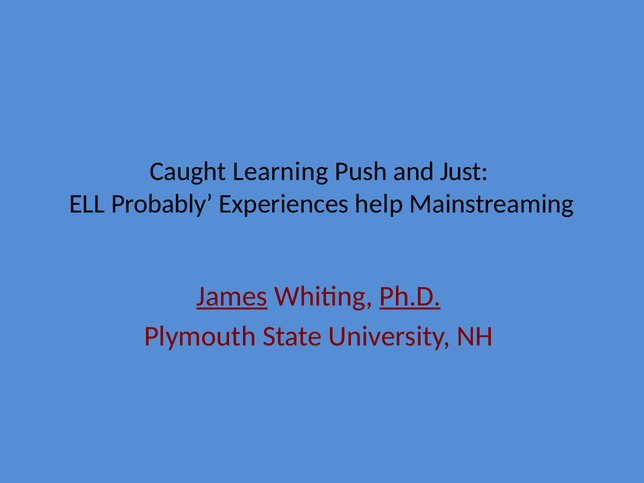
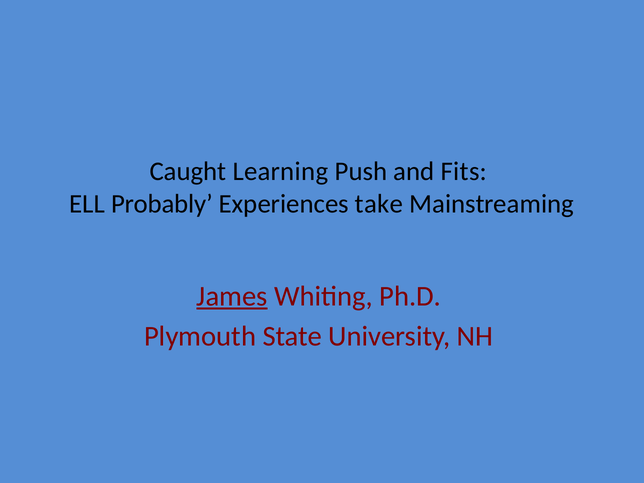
Just: Just -> Fits
help: help -> take
Ph.D underline: present -> none
